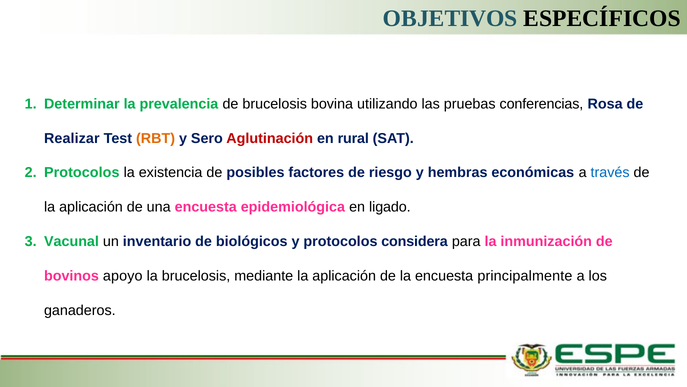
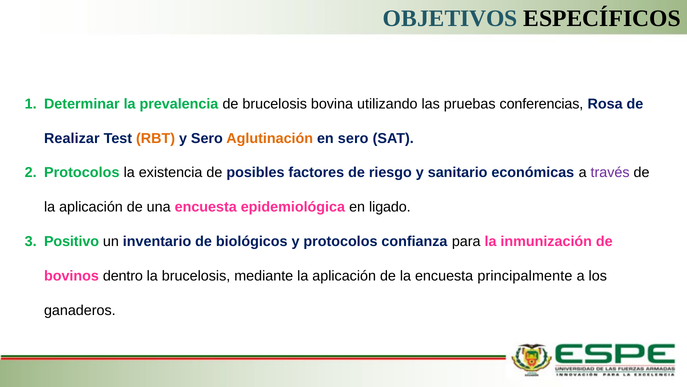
Aglutinación colour: red -> orange
en rural: rural -> sero
hembras: hembras -> sanitario
través colour: blue -> purple
Vacunal: Vacunal -> Positivo
considera: considera -> confianza
apoyo: apoyo -> dentro
